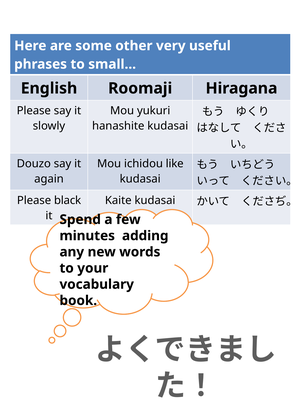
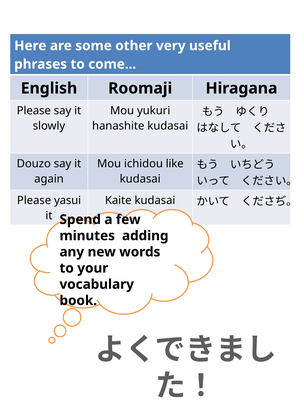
small: small -> come
black: black -> yasui
